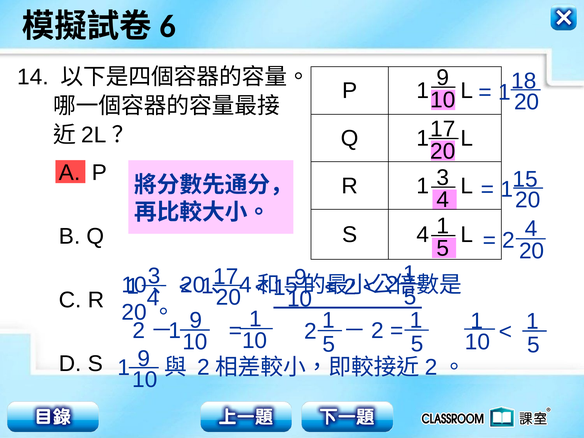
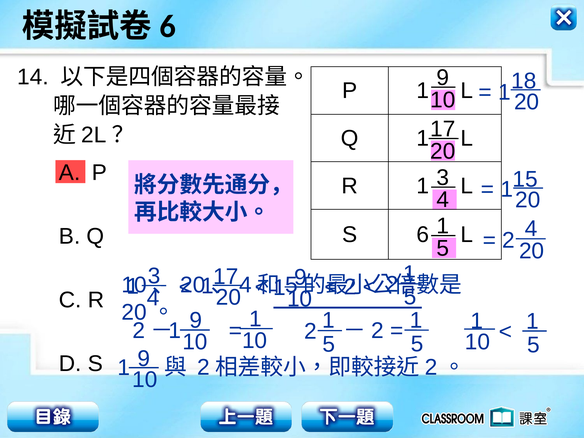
S 4: 4 -> 6
